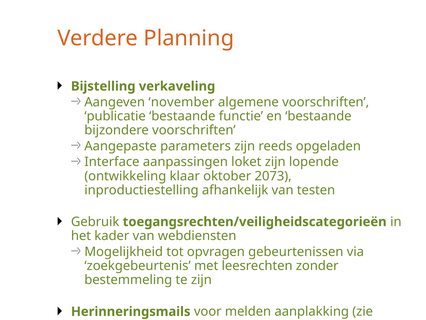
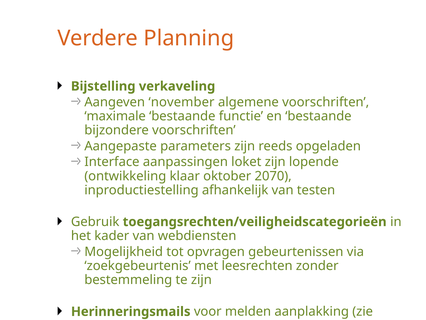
publicatie: publicatie -> maximale
2073: 2073 -> 2070
